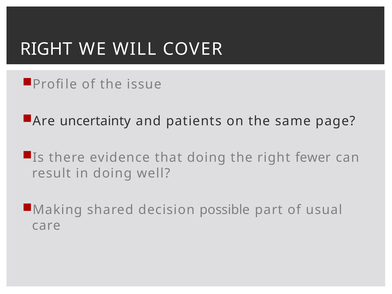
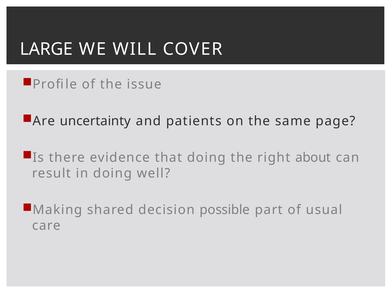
RIGHT at (46, 49): RIGHT -> LARGE
fewer: fewer -> about
